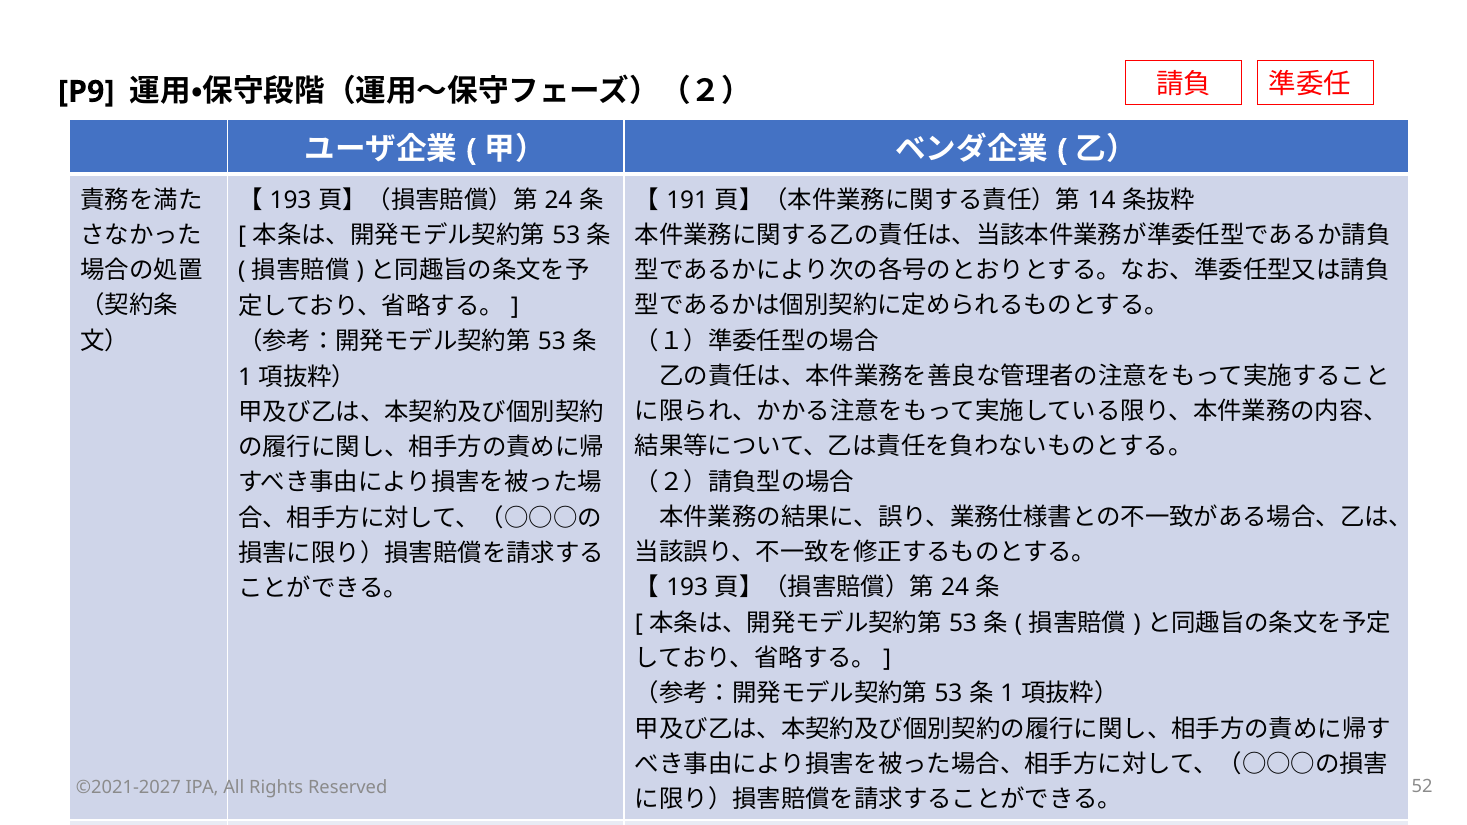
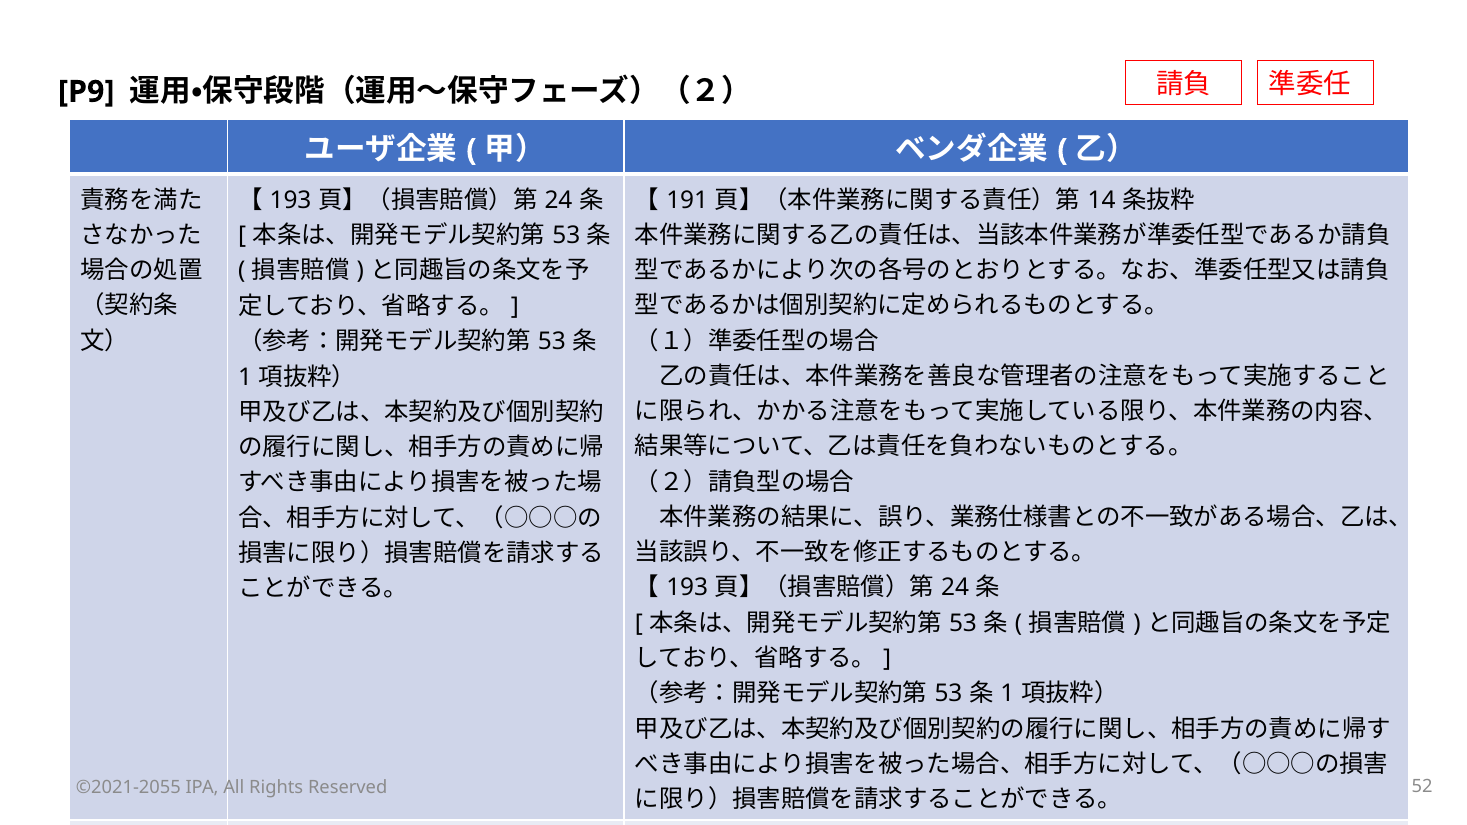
©2021-2027: ©2021-2027 -> ©2021-2055
